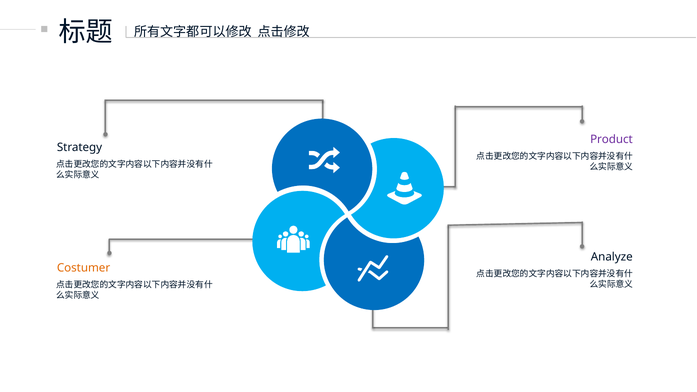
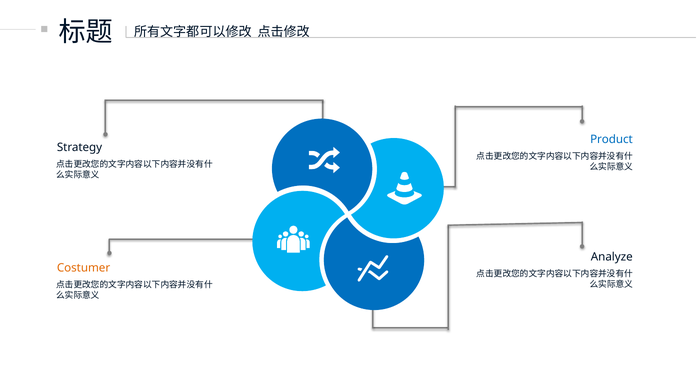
Product colour: purple -> blue
